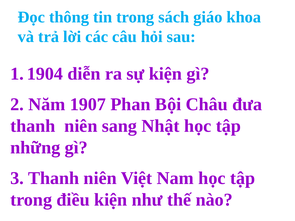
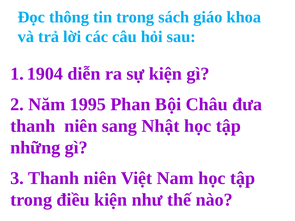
1907: 1907 -> 1995
